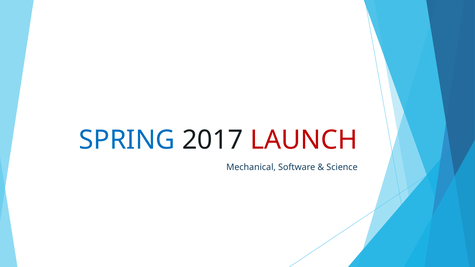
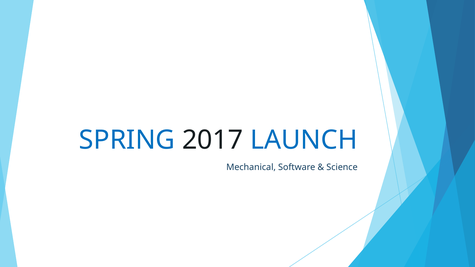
LAUNCH colour: red -> blue
